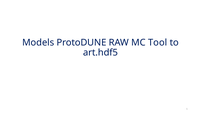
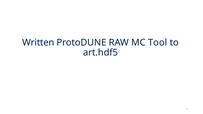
Models: Models -> Written
